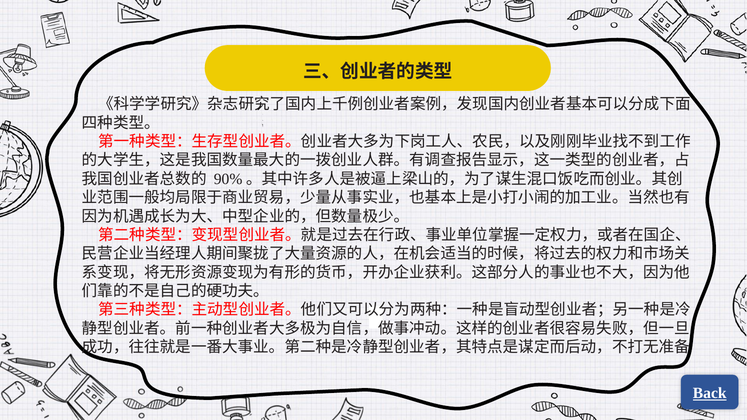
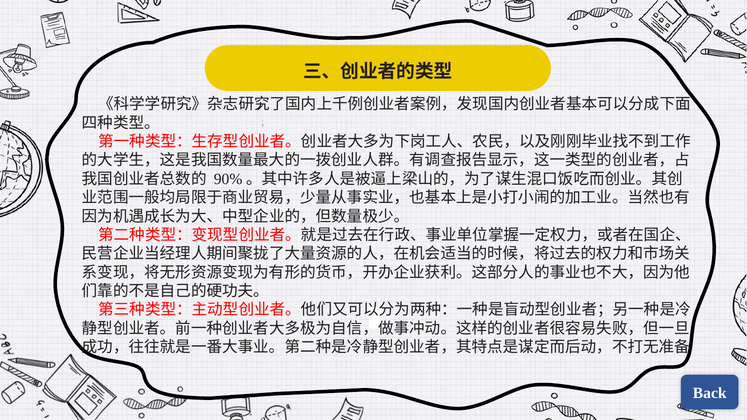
Back underline: present -> none
